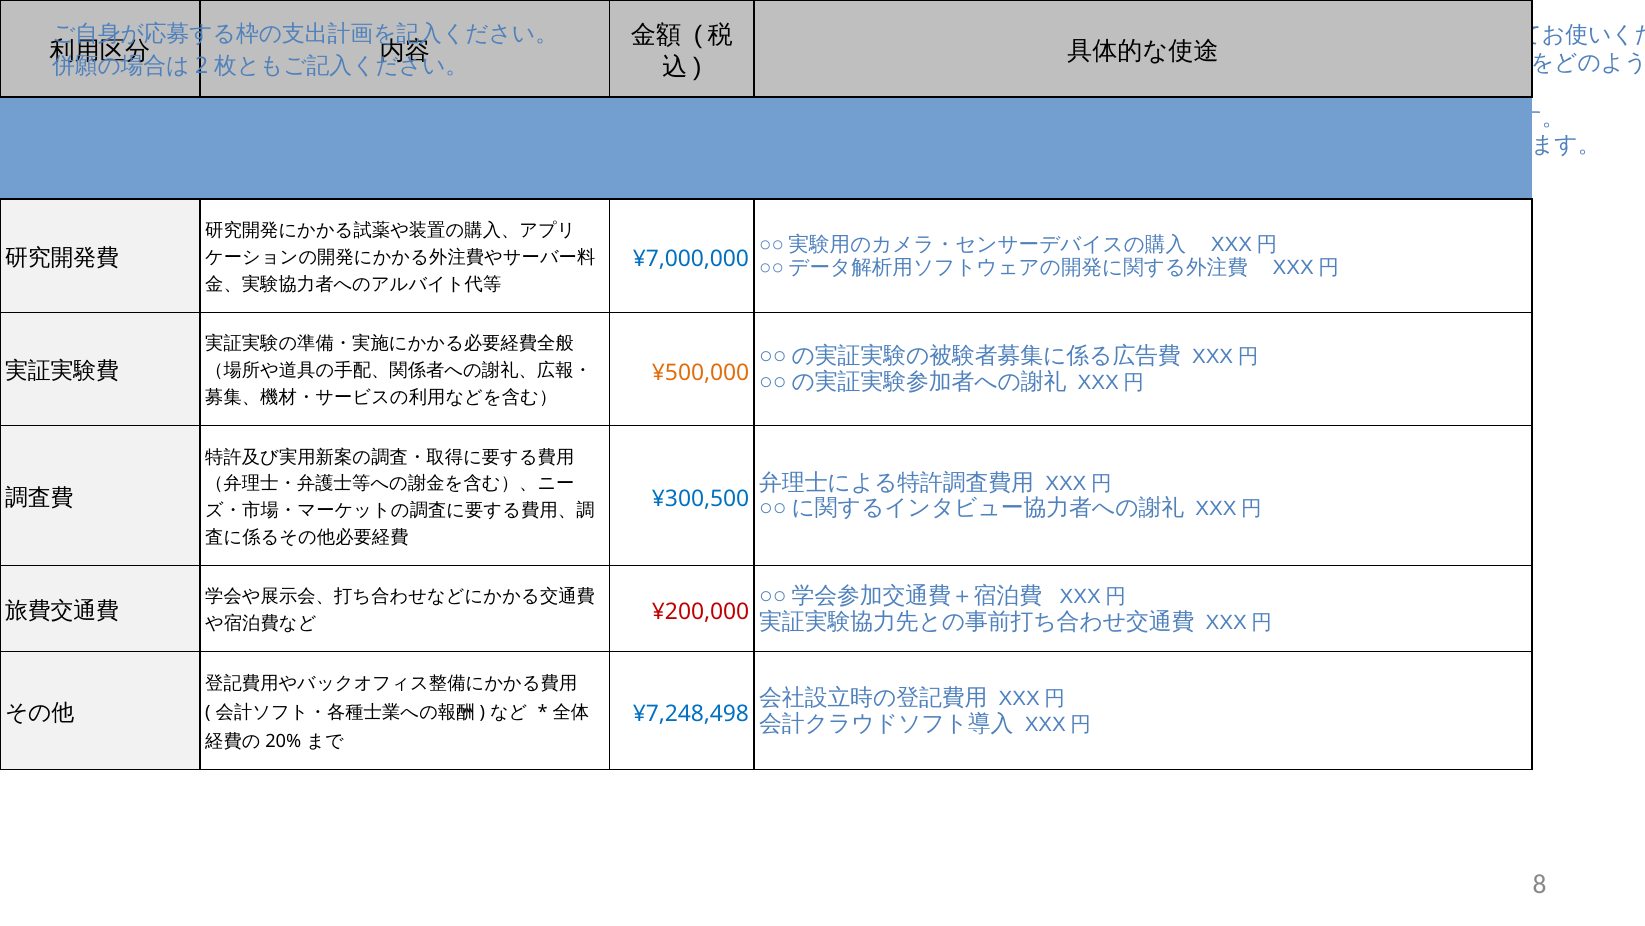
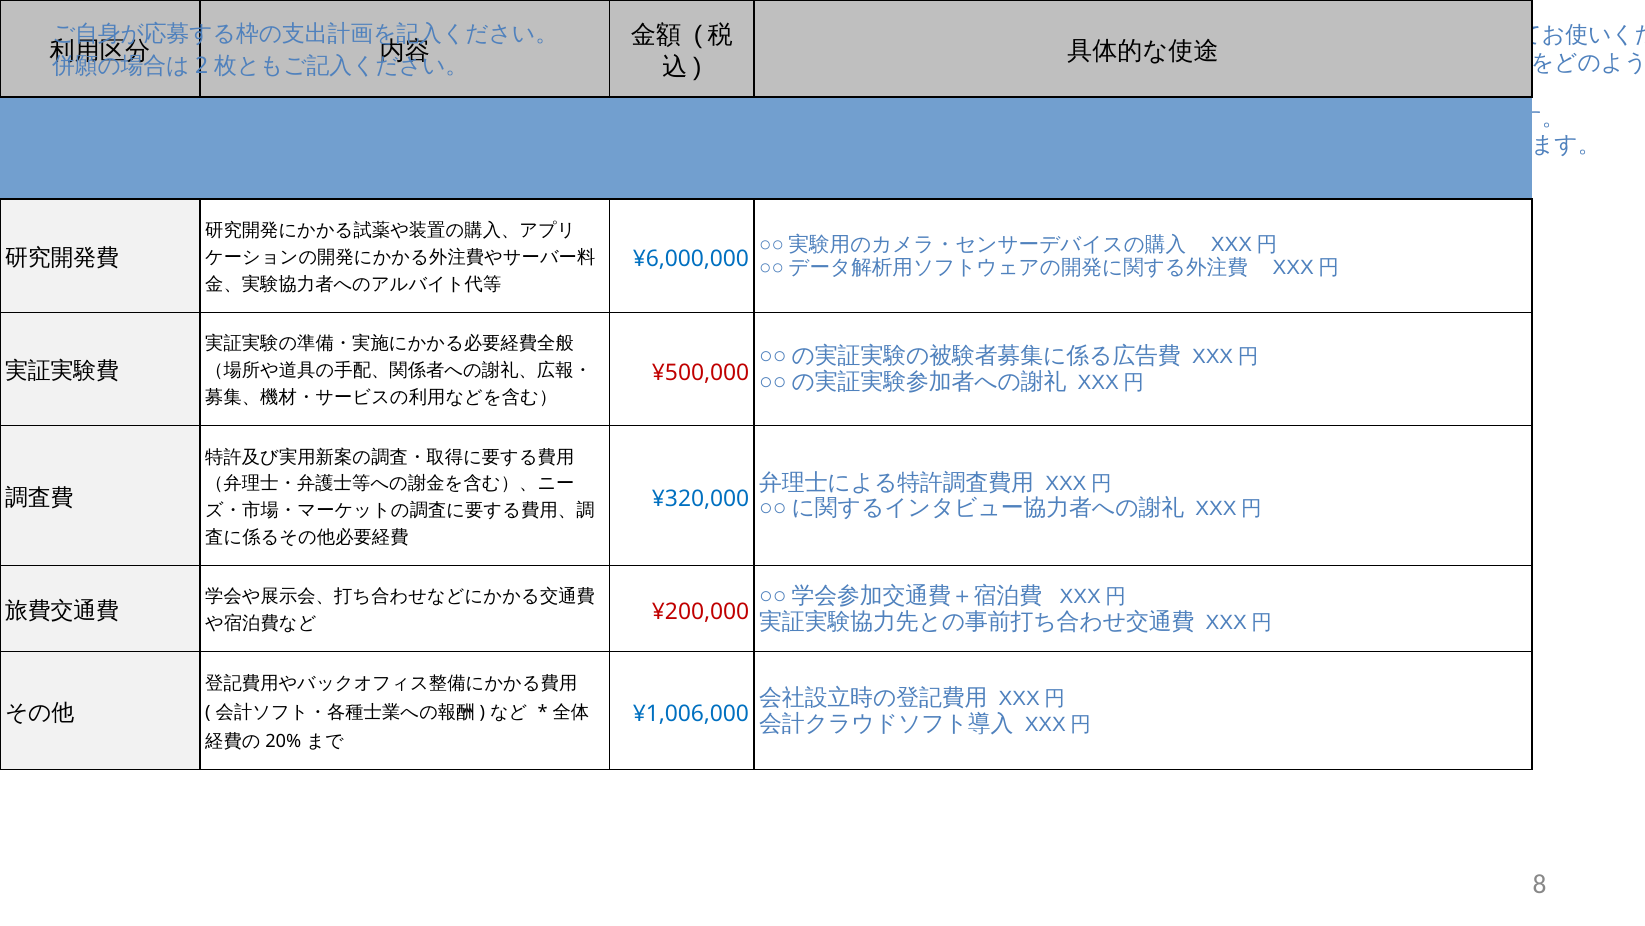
¥7,000,000: ¥7,000,000 -> ¥6,000,000
¥500,000 colour: orange -> red
¥300,500: ¥300,500 -> ¥320,000
¥7,248,498: ¥7,248,498 -> ¥1,006,000
